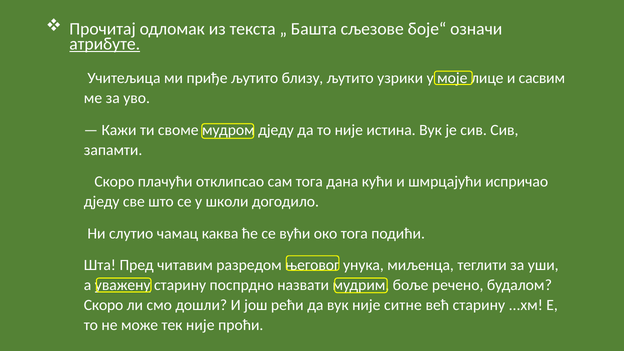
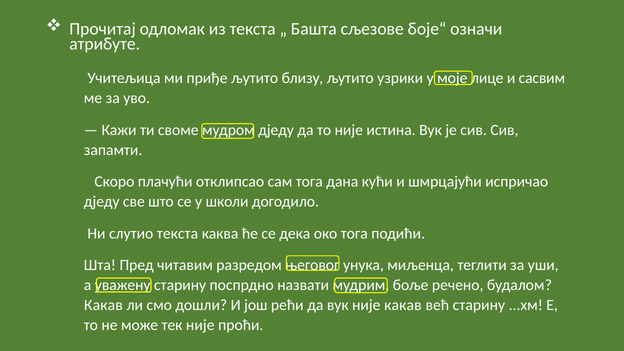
атрибуте underline: present -> none
слутио чамац: чамац -> текста
вући: вући -> дека
Скоро at (104, 305): Скоро -> Какав
није ситне: ситне -> какав
